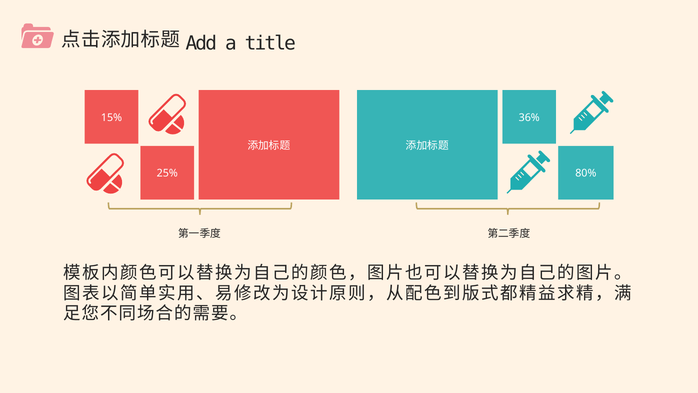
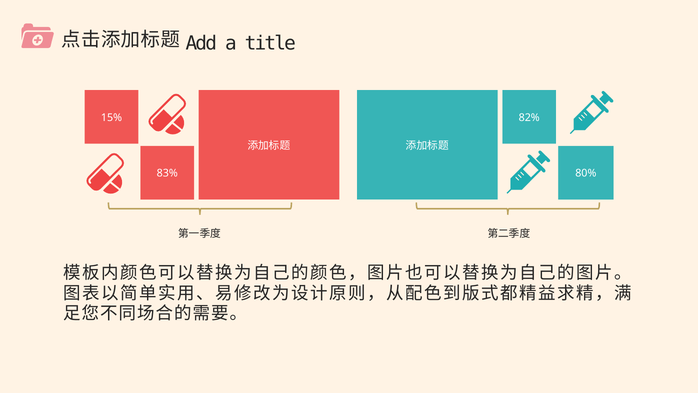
36%: 36% -> 82%
25%: 25% -> 83%
